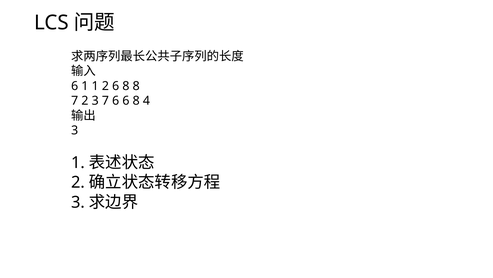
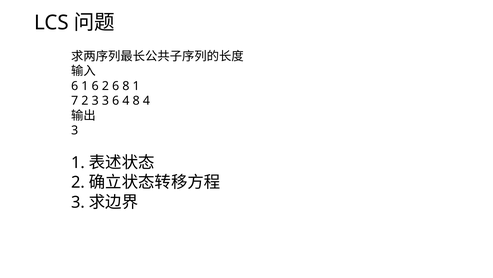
1 1: 1 -> 6
8 8: 8 -> 1
3 7: 7 -> 3
6 6: 6 -> 4
